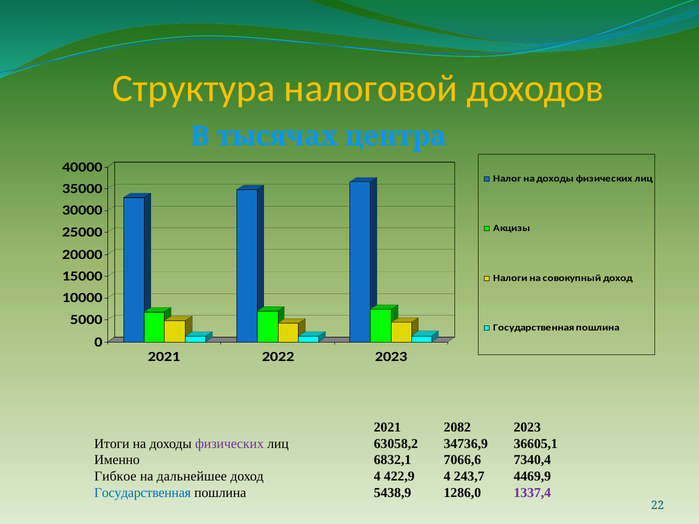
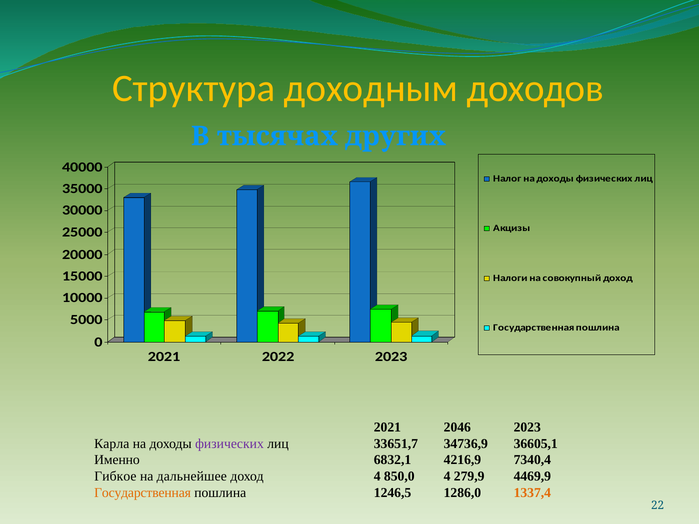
налоговой: налоговой -> доходным
центра: центра -> других
2082: 2082 -> 2046
Итоги: Итоги -> Карла
63058,2: 63058,2 -> 33651,7
7066,6: 7066,6 -> 4216,9
422,9: 422,9 -> 850,0
243,7: 243,7 -> 279,9
Государственная at (143, 493) colour: blue -> orange
5438,9: 5438,9 -> 1246,5
1337,4 colour: purple -> orange
